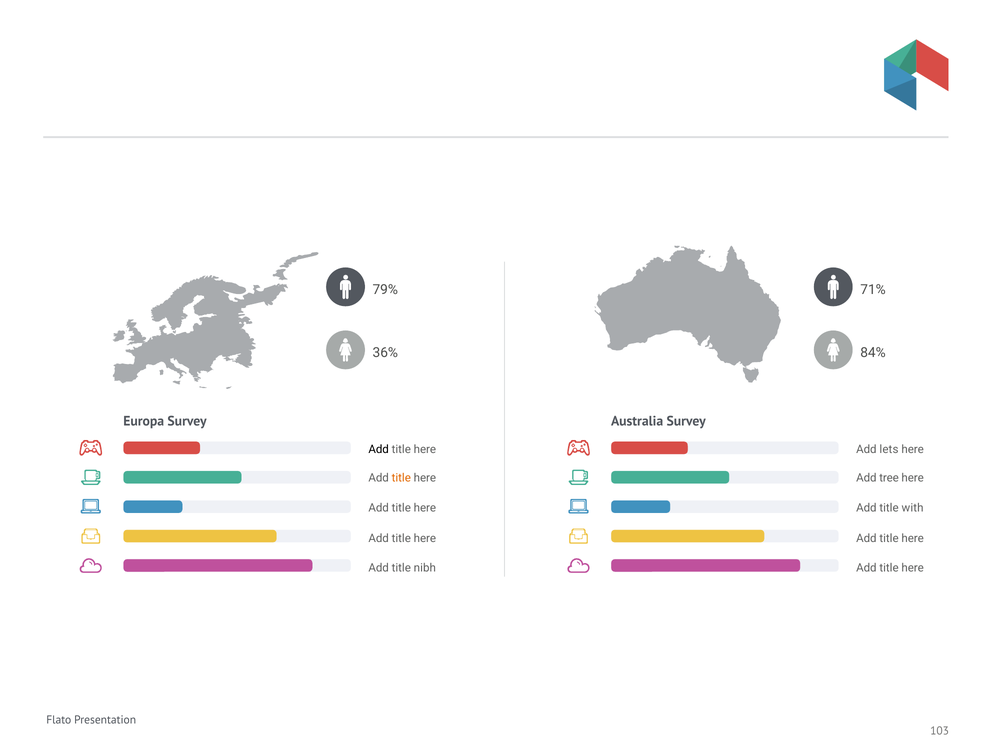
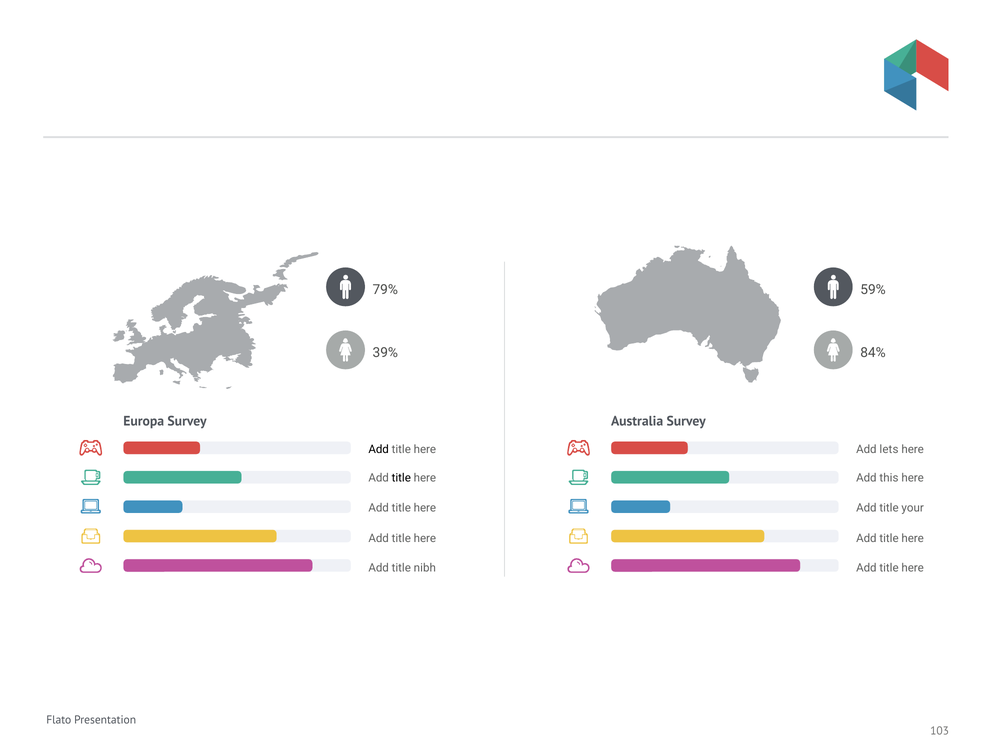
71%: 71% -> 59%
36%: 36% -> 39%
title at (401, 477) colour: orange -> black
tree: tree -> this
with: with -> your
